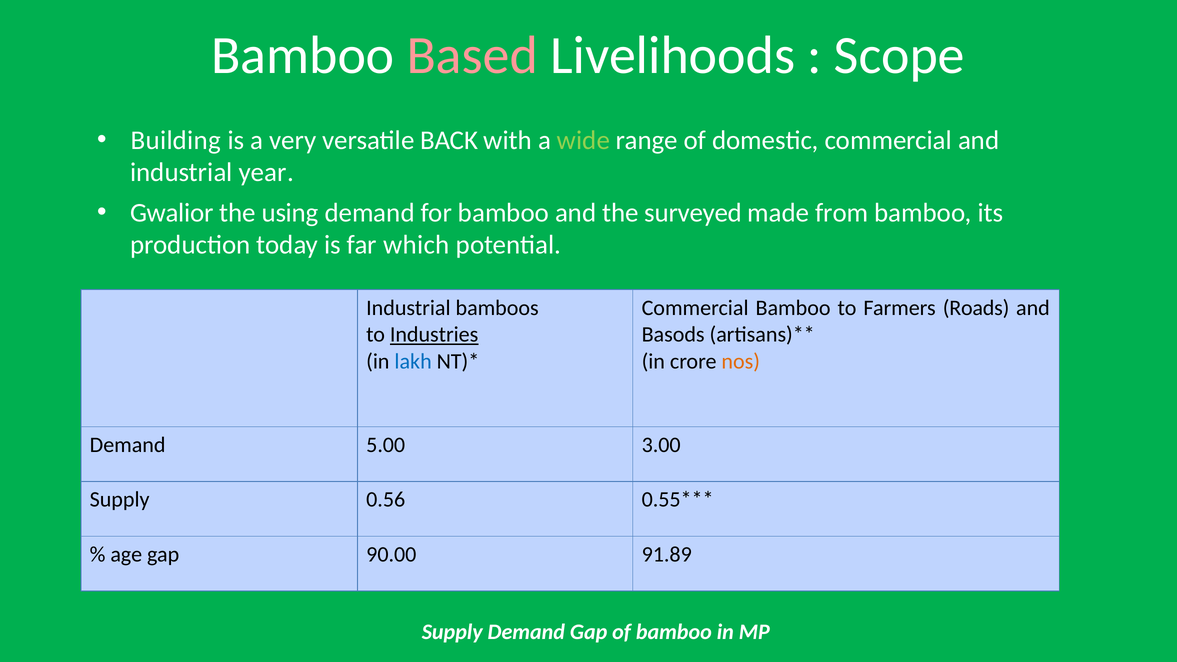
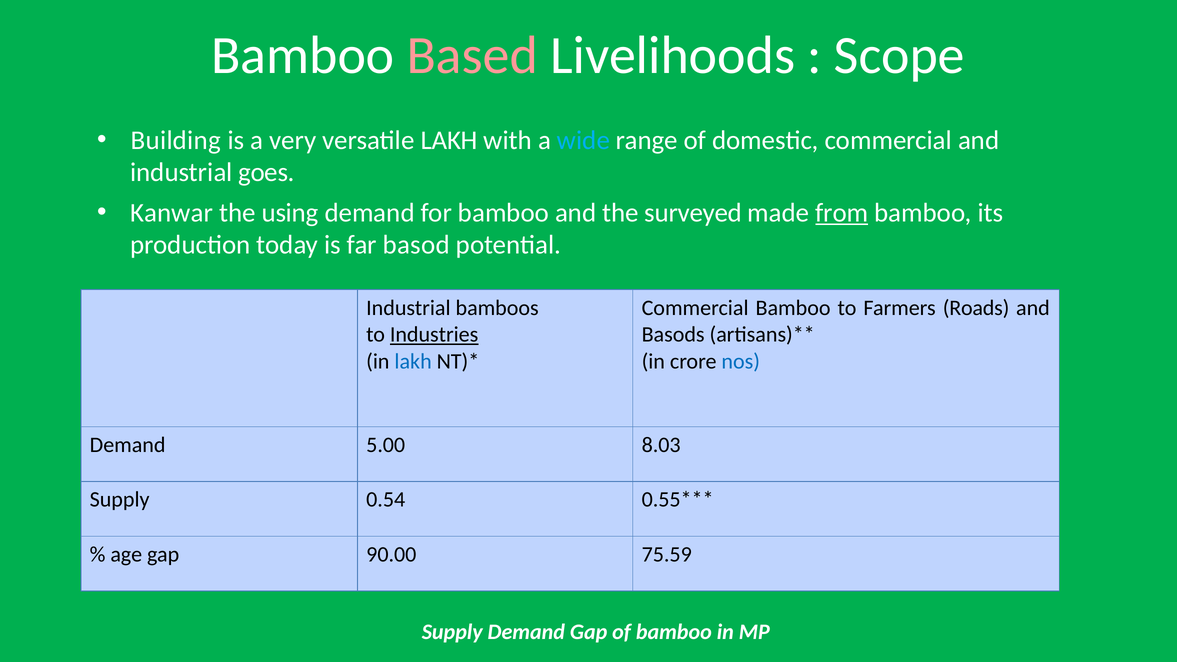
versatile BACK: BACK -> LAKH
wide colour: light green -> light blue
year: year -> goes
Gwalior: Gwalior -> Kanwar
from underline: none -> present
which: which -> basod
nos colour: orange -> blue
3.00: 3.00 -> 8.03
0.56: 0.56 -> 0.54
91.89: 91.89 -> 75.59
